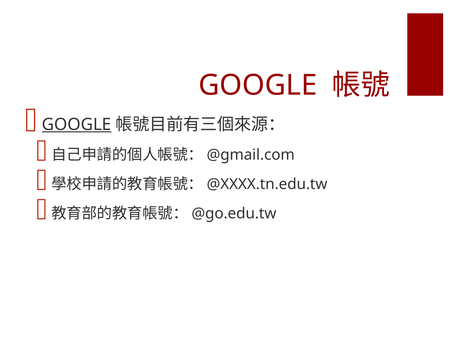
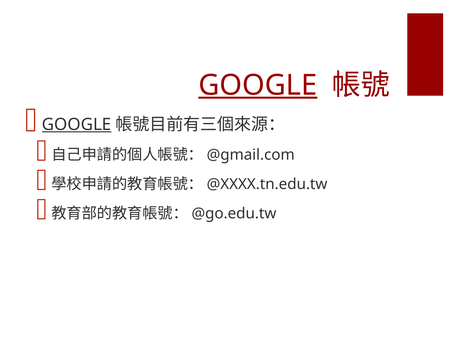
GOOGLE at (258, 85) underline: none -> present
